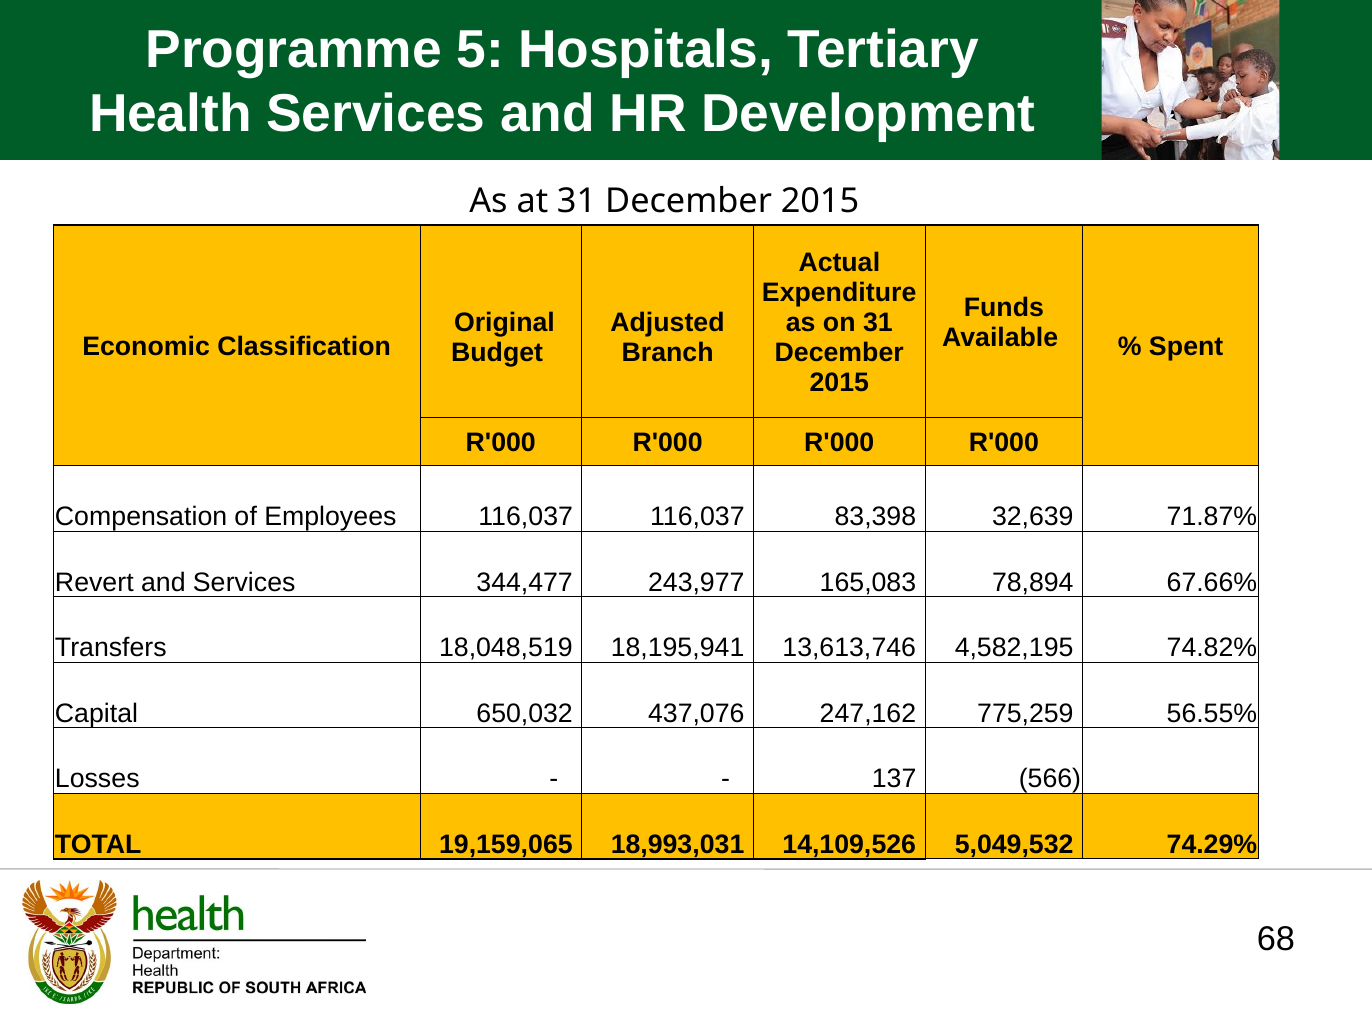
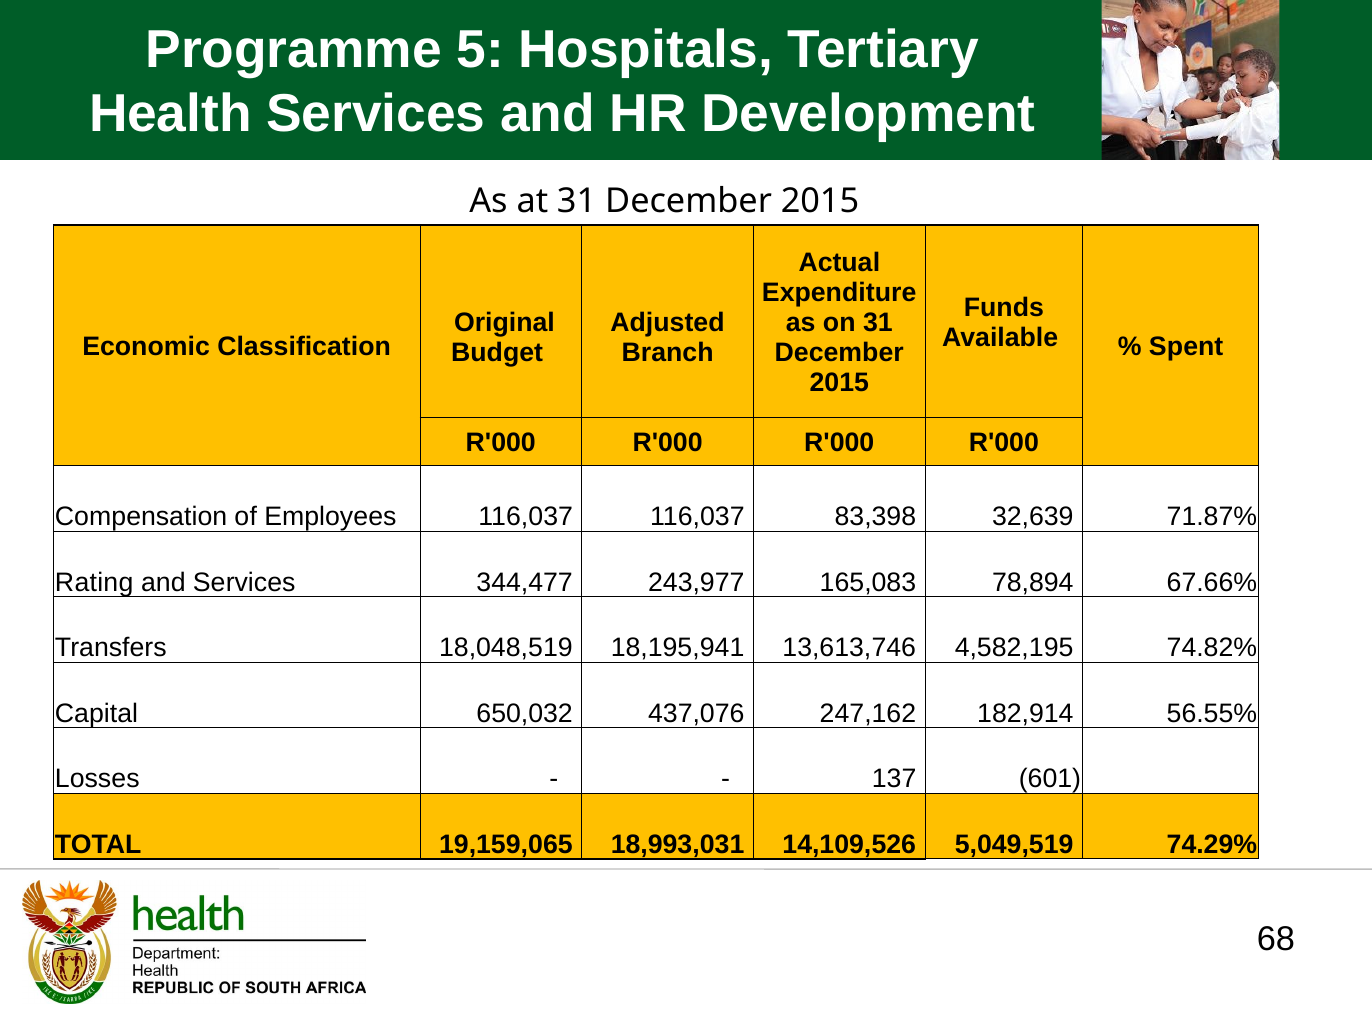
Revert: Revert -> Rating
775,259: 775,259 -> 182,914
566: 566 -> 601
5,049,532: 5,049,532 -> 5,049,519
